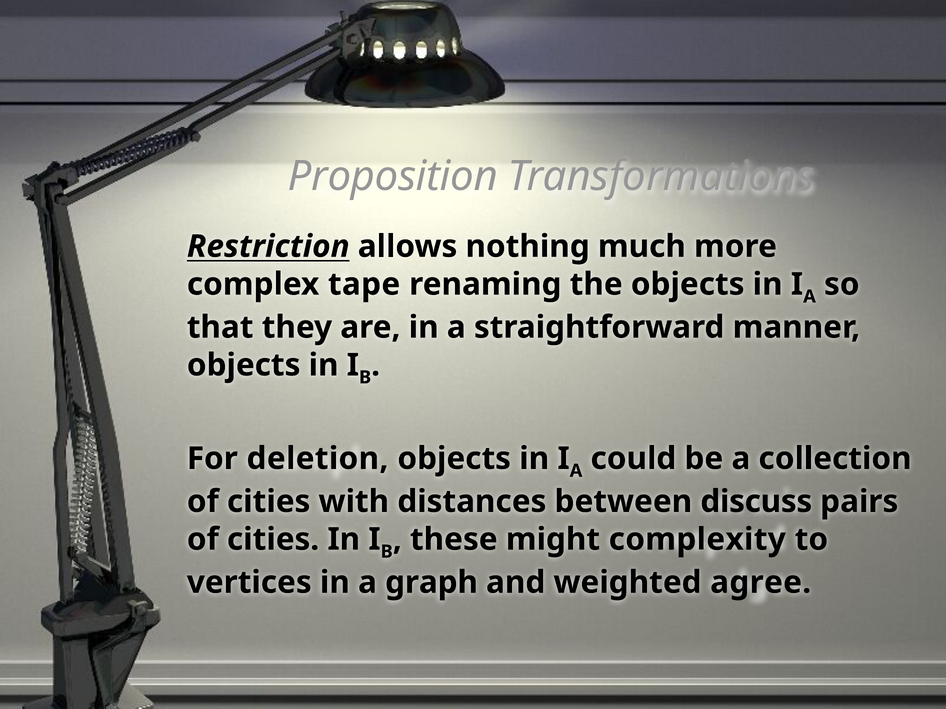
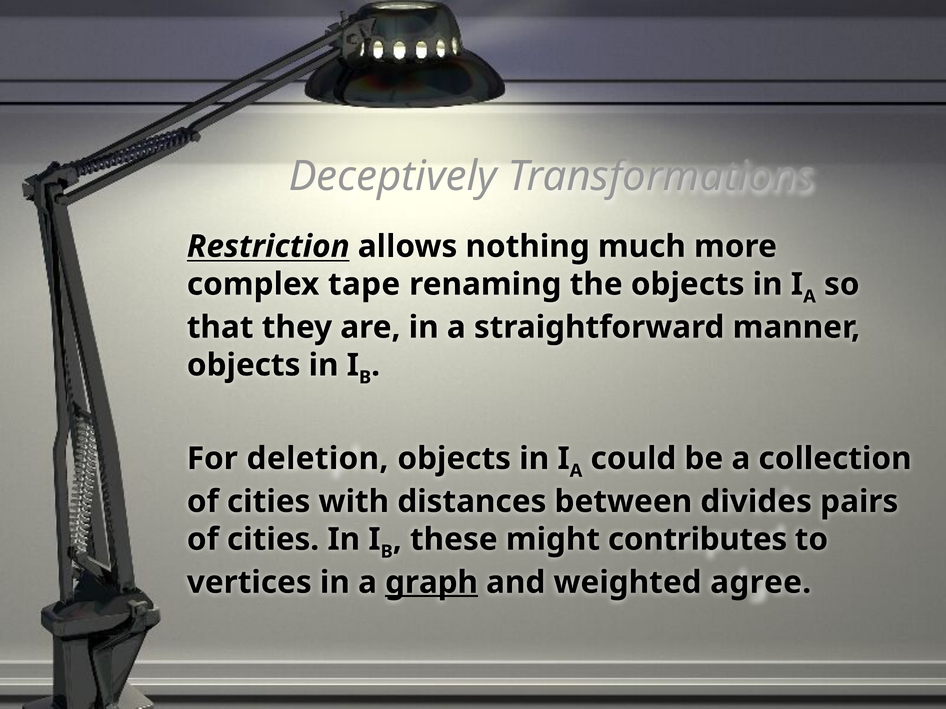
Proposition: Proposition -> Deceptively
discuss: discuss -> divides
complexity: complexity -> contributes
graph underline: none -> present
